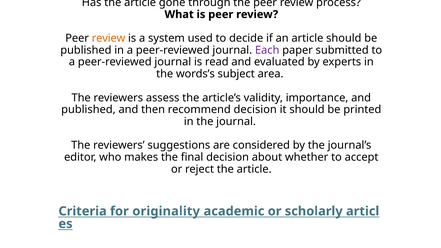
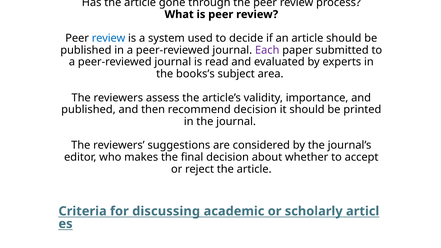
review at (109, 38) colour: orange -> blue
words’s: words’s -> books’s
originality: originality -> discussing
